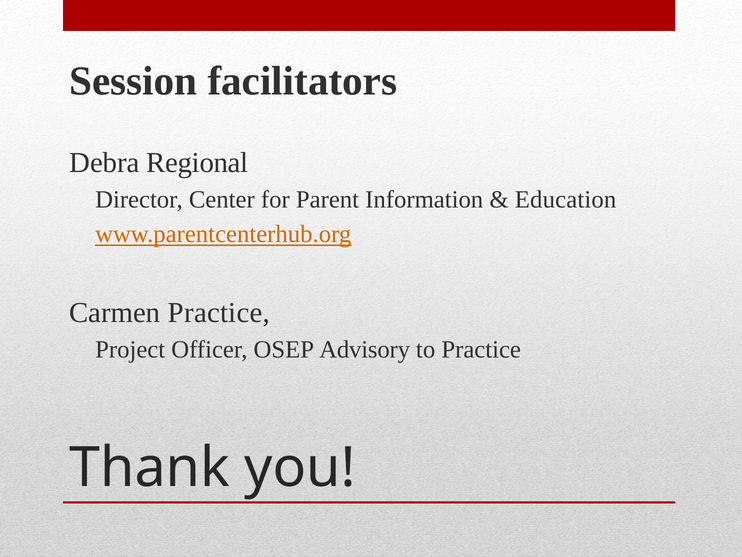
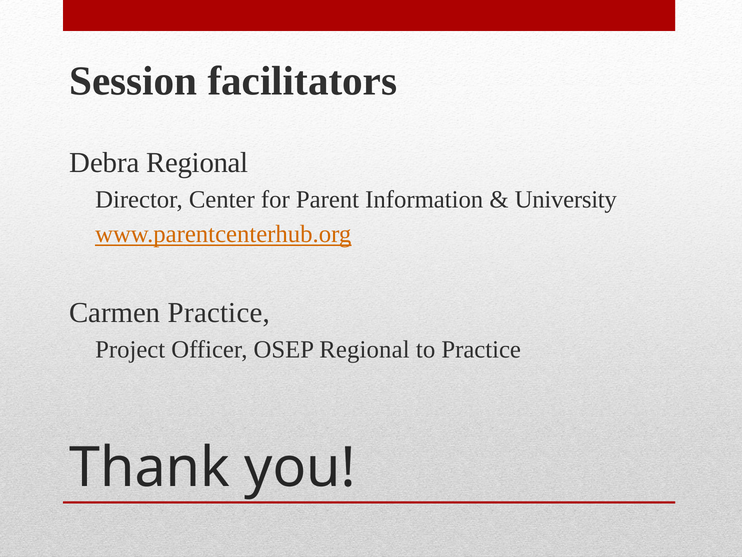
Education: Education -> University
OSEP Advisory: Advisory -> Regional
